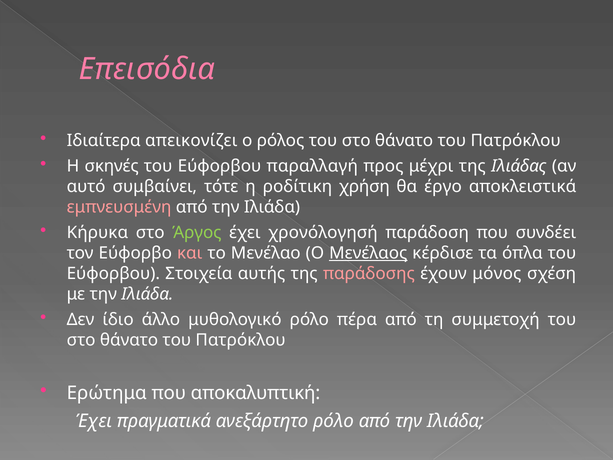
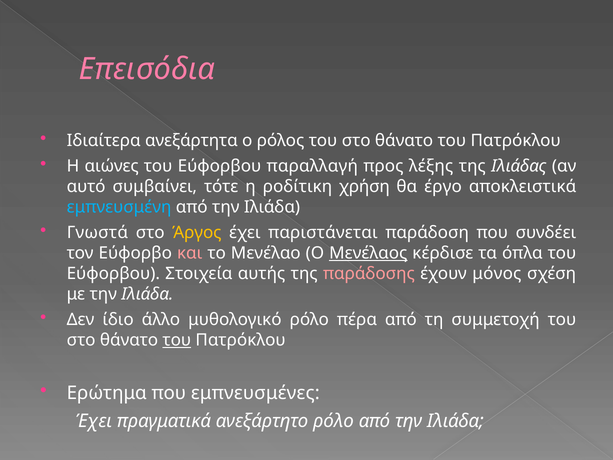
απεικονίζει: απεικονίζει -> ανεξάρτητα
σκηνές: σκηνές -> αιώνες
μέχρι: μέχρι -> λέξης
εμπνευσμένη colour: pink -> light blue
Κήρυκα: Κήρυκα -> Γνωστά
Άργος colour: light green -> yellow
χρονόλογησή: χρονόλογησή -> παριστάνεται
του at (177, 340) underline: none -> present
αποκαλυπτική: αποκαλυπτική -> εμπνευσμένες
